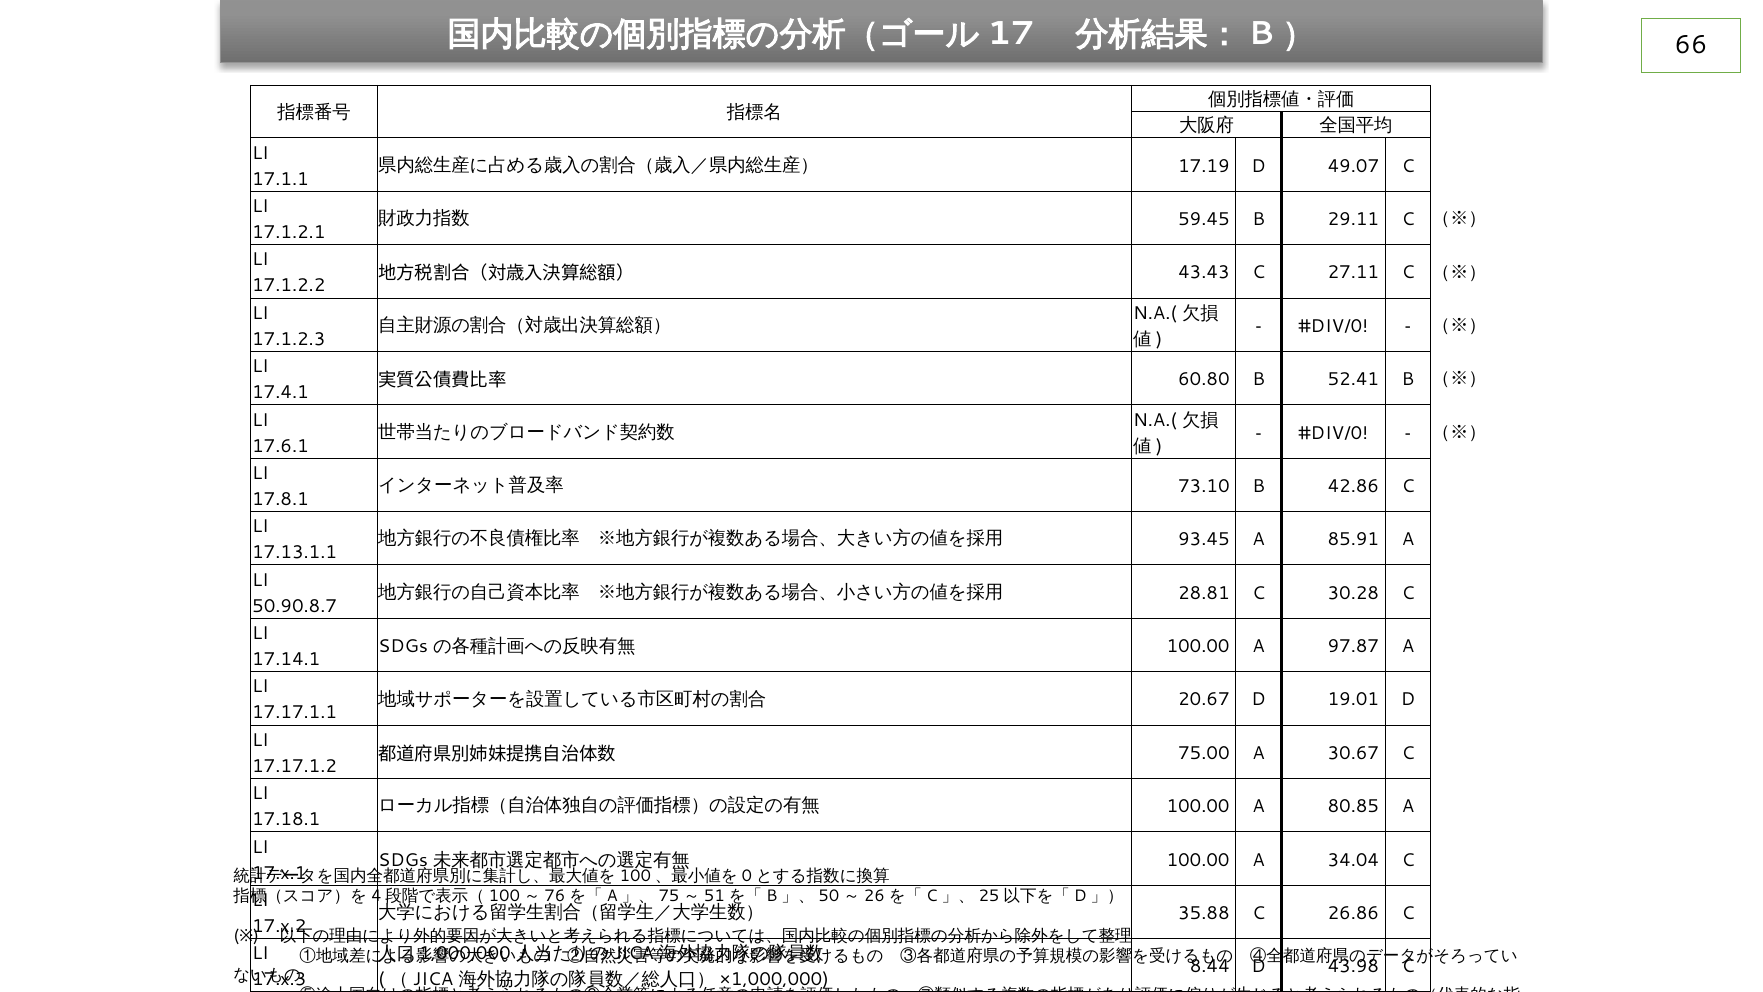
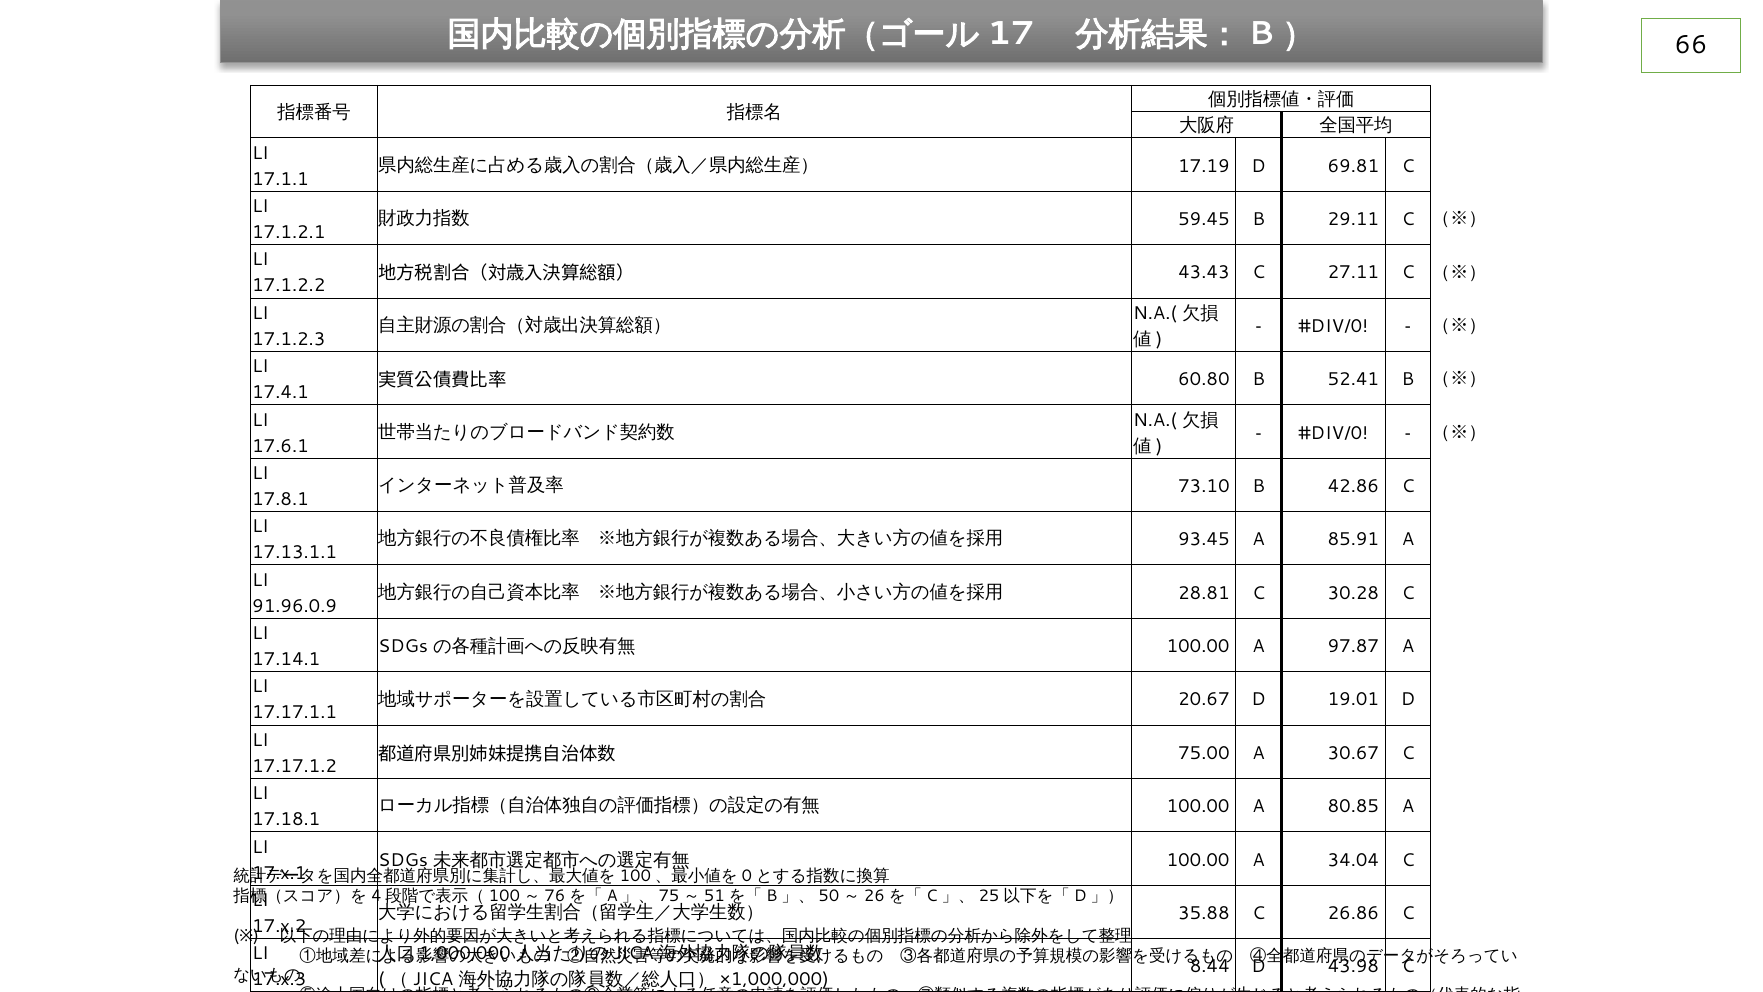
49.07: 49.07 -> 69.81
50.90.8.7: 50.90.8.7 -> 91.96.0.9
